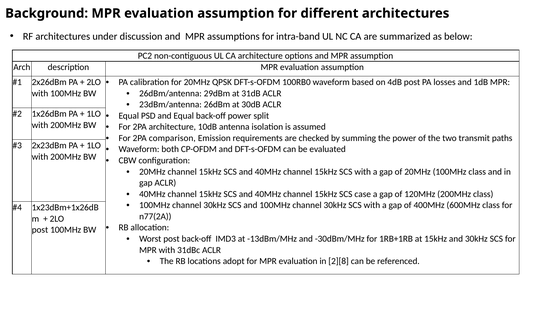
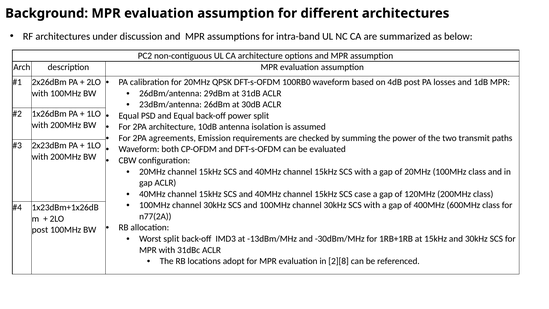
comparison: comparison -> agreements
Worst post: post -> split
